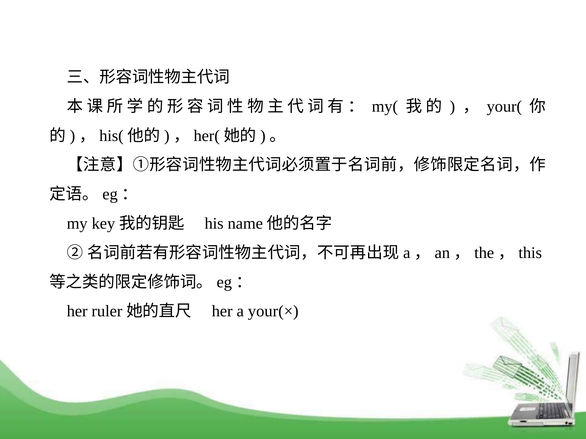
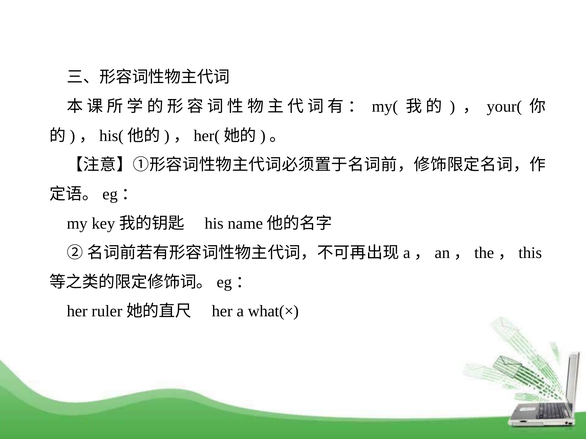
your(×: your(× -> what(×
